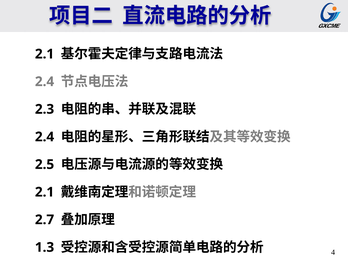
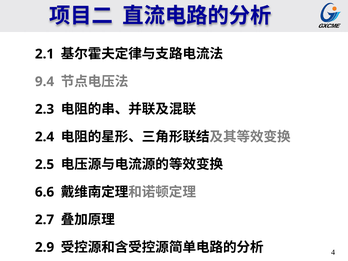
2.4 at (45, 82): 2.4 -> 9.4
2.1 at (45, 192): 2.1 -> 6.6
1.3: 1.3 -> 2.9
